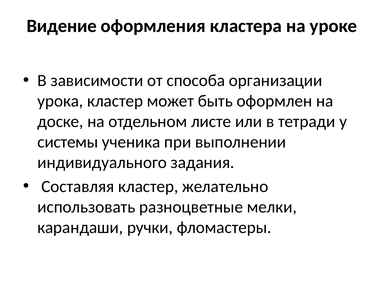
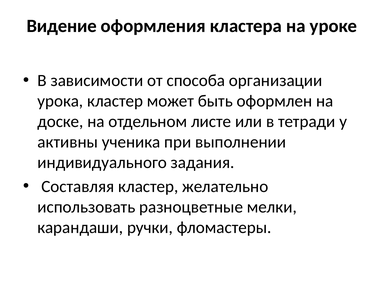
системы: системы -> активны
